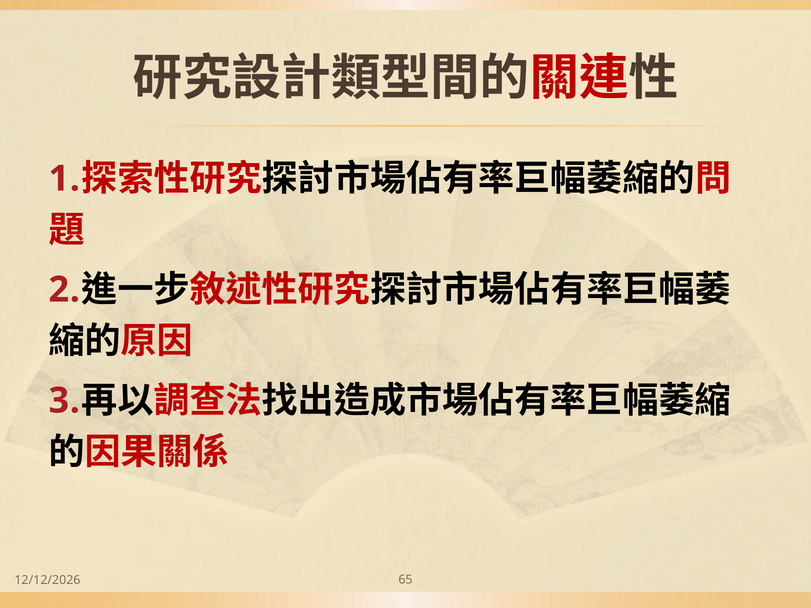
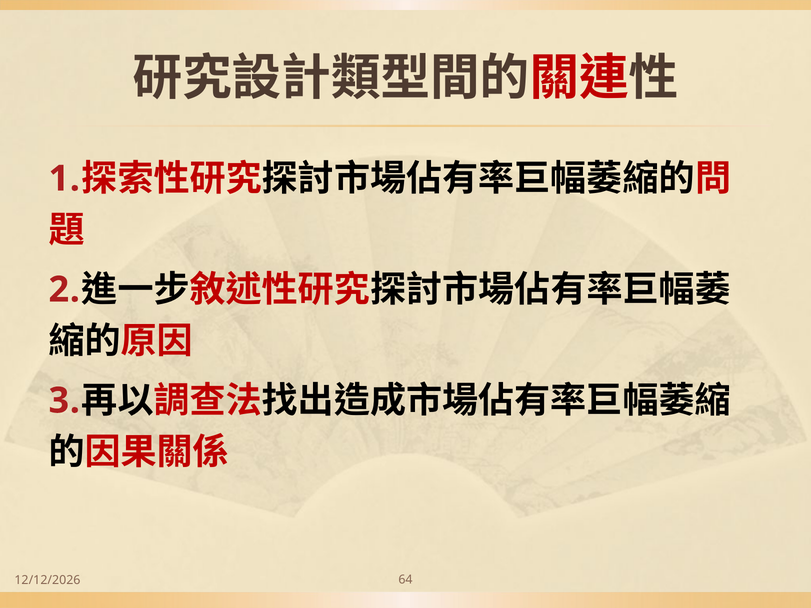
65: 65 -> 64
